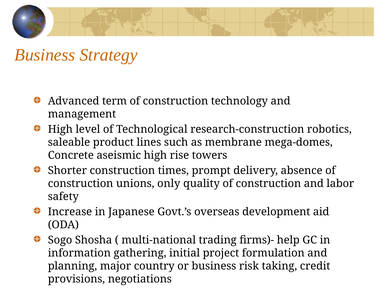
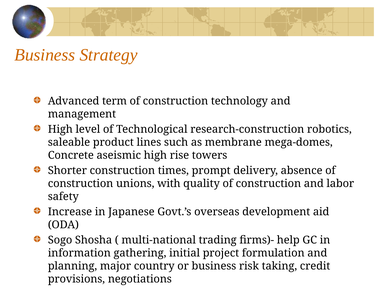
only: only -> with
